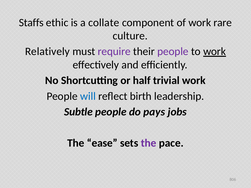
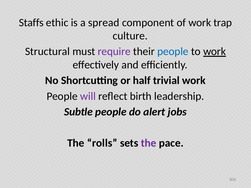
collate: collate -> spread
rare: rare -> trap
Relatively: Relatively -> Structural
people at (173, 52) colour: purple -> blue
will colour: blue -> purple
pays: pays -> alert
ease: ease -> rolls
